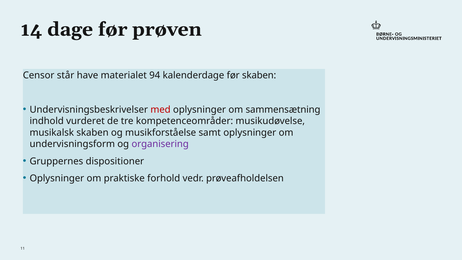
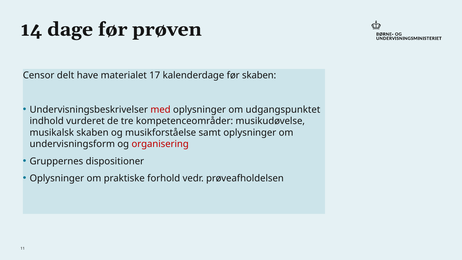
står: står -> delt
94: 94 -> 17
sammensætning: sammensætning -> udgangspunktet
organisering colour: purple -> red
